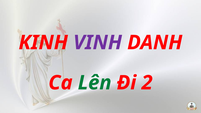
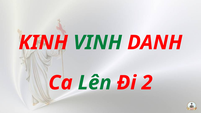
VINH colour: purple -> green
